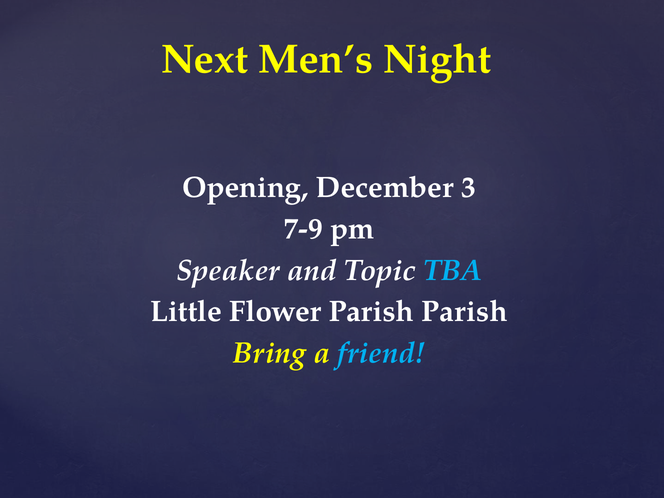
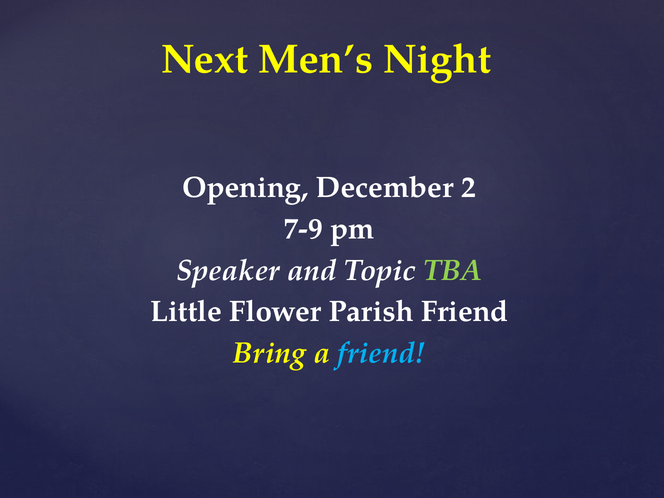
3: 3 -> 2
TBA colour: light blue -> light green
Parish Parish: Parish -> Friend
